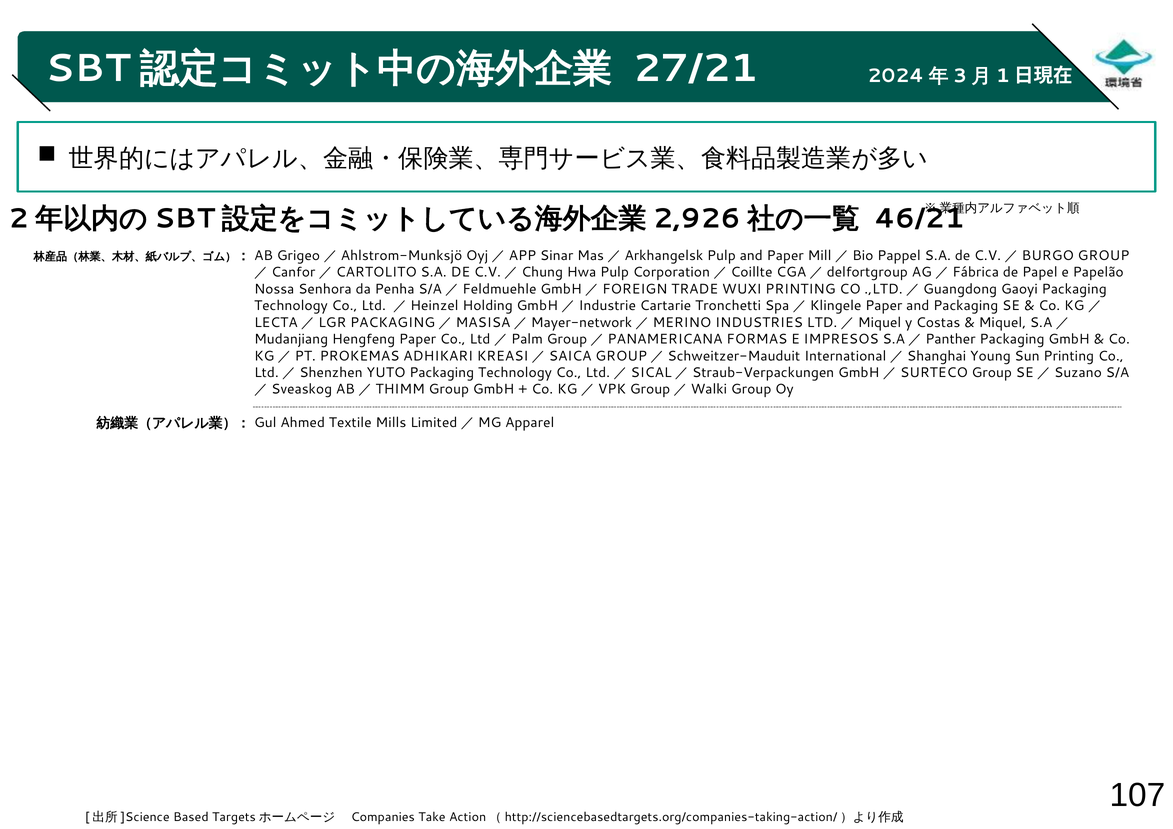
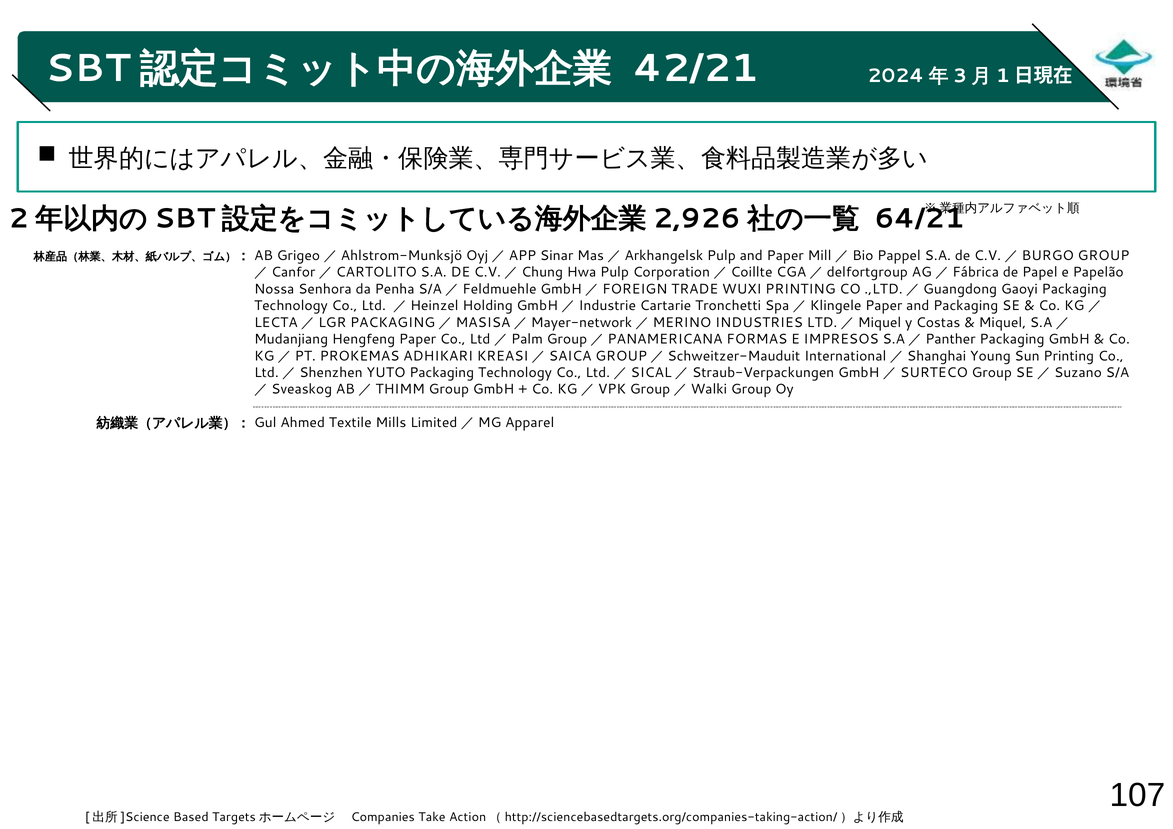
27/21: 27/21 -> 42/21
46/21: 46/21 -> 64/21
